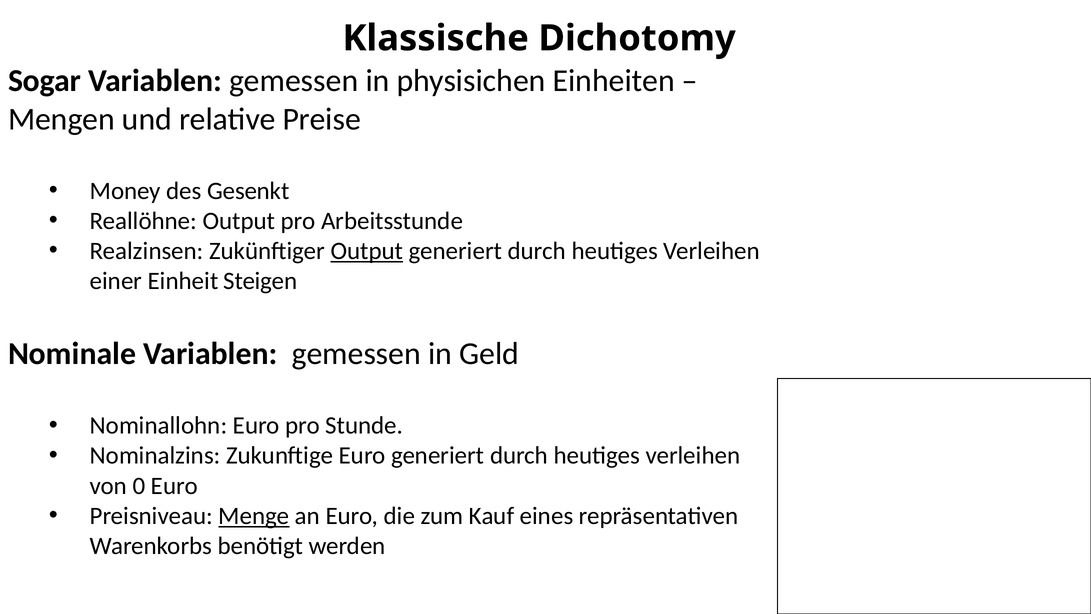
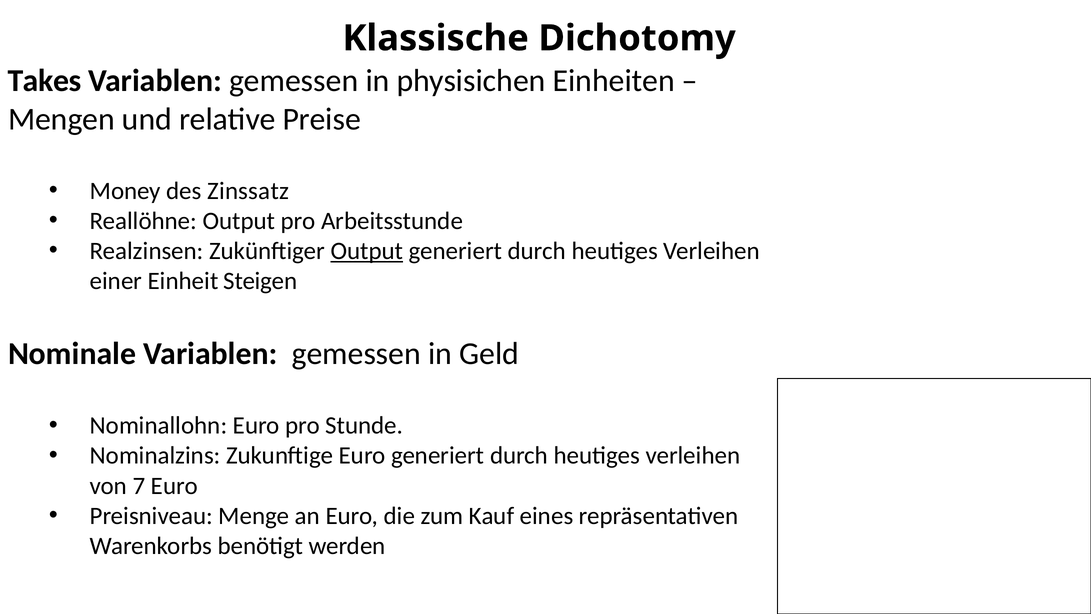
Sogar: Sogar -> Takes
Gesenkt: Gesenkt -> Zinssatz
0: 0 -> 7
Menge underline: present -> none
